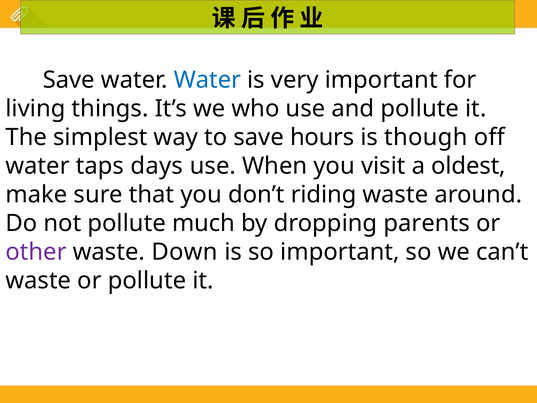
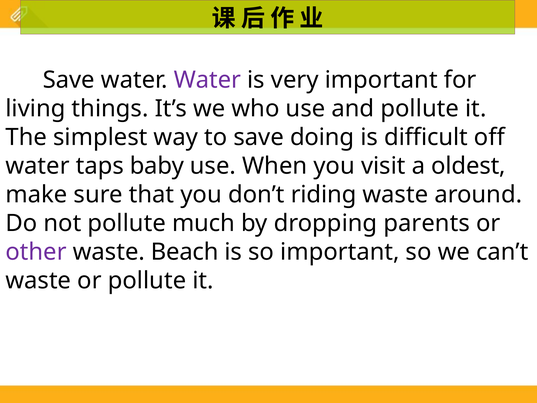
Water at (207, 80) colour: blue -> purple
hours: hours -> doing
though: though -> difficult
days: days -> baby
Down: Down -> Beach
